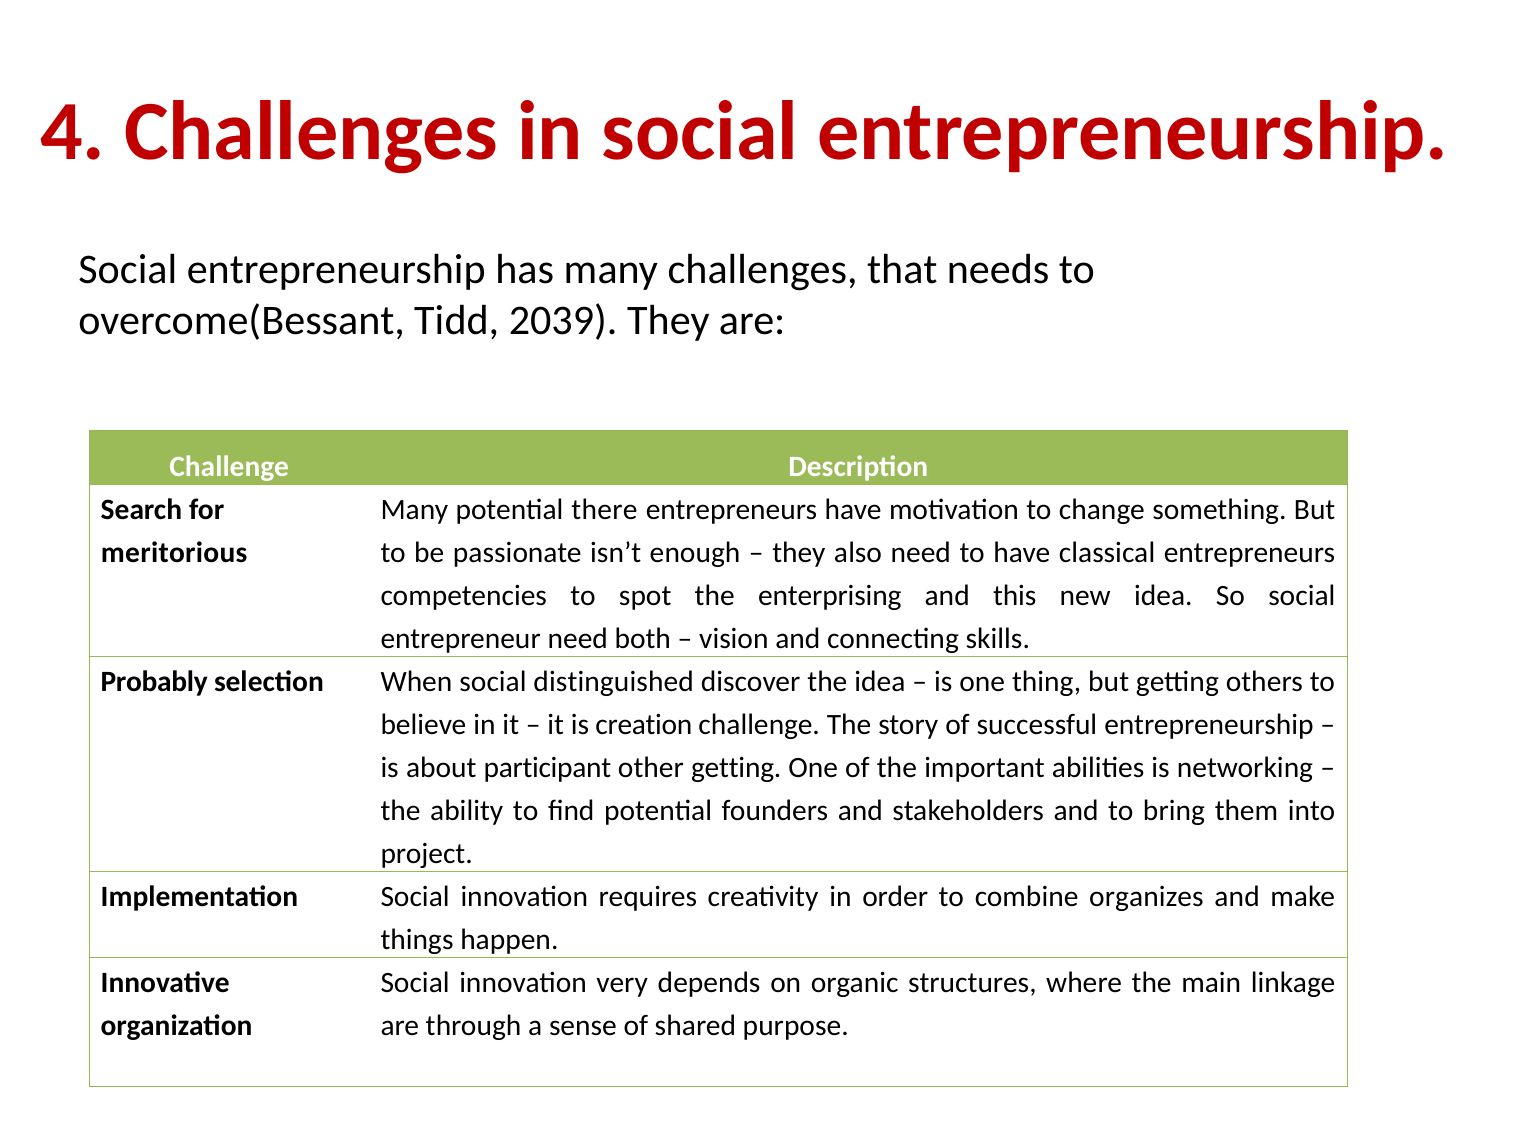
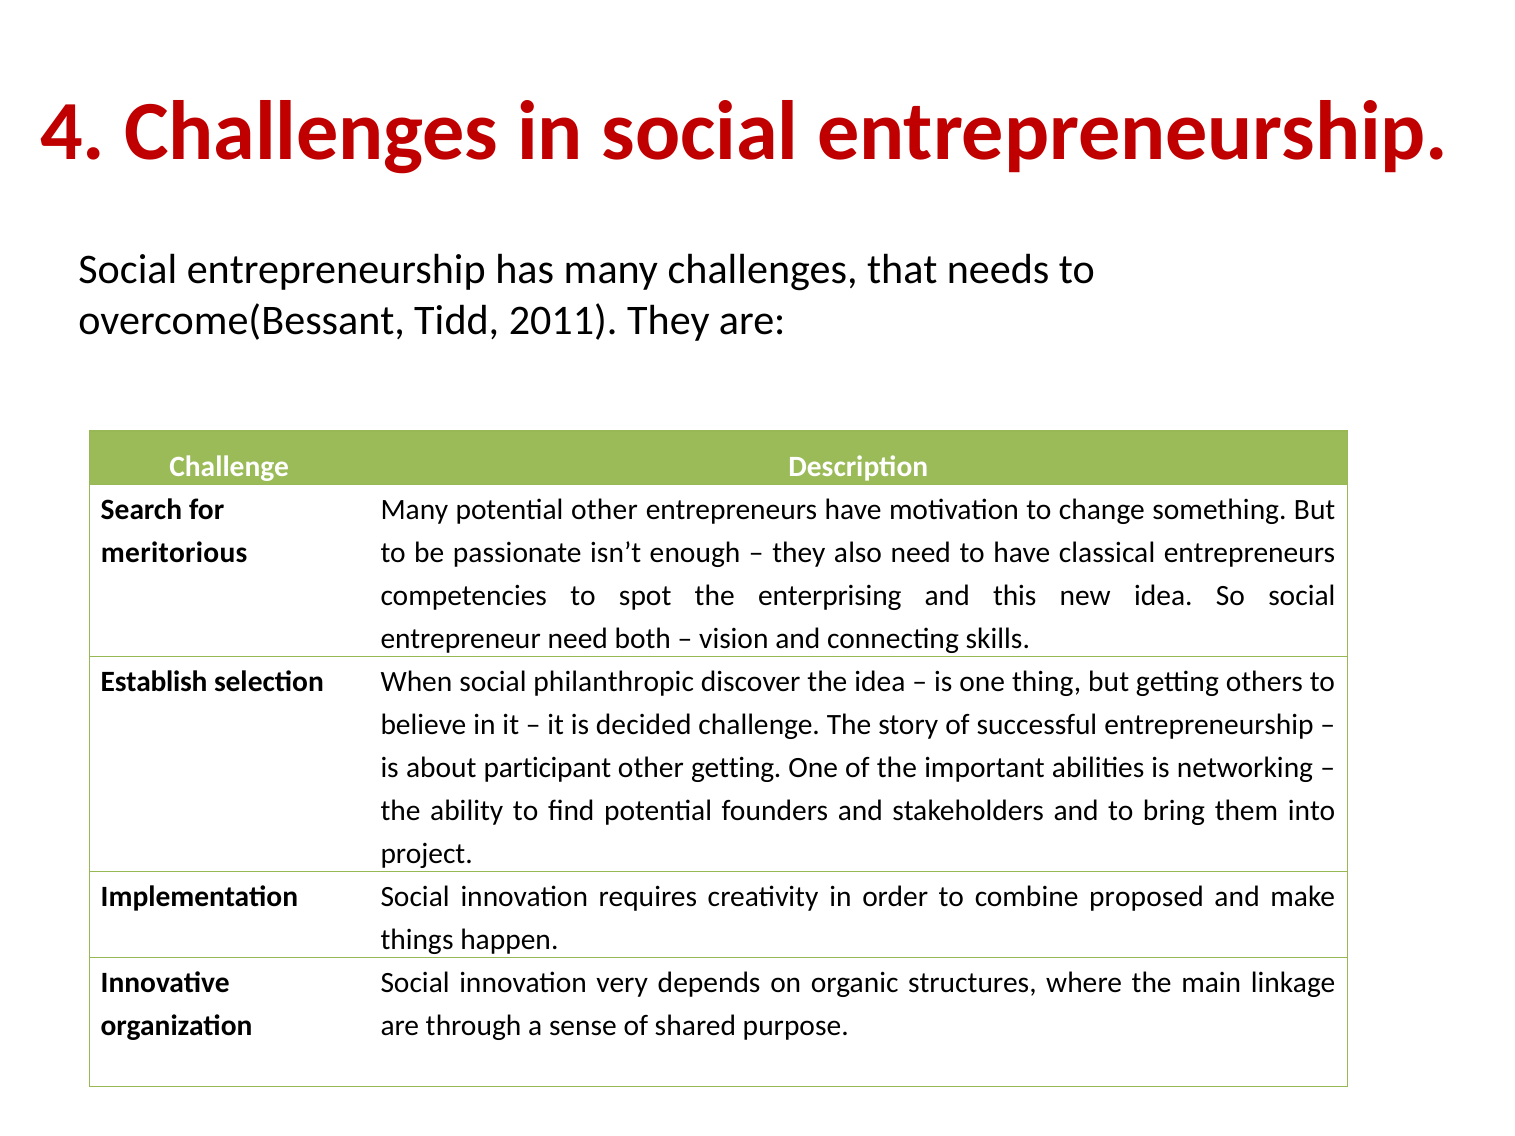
2039: 2039 -> 2011
potential there: there -> other
Probably: Probably -> Establish
distinguished: distinguished -> philanthropic
creation: creation -> decided
organizes: organizes -> proposed
